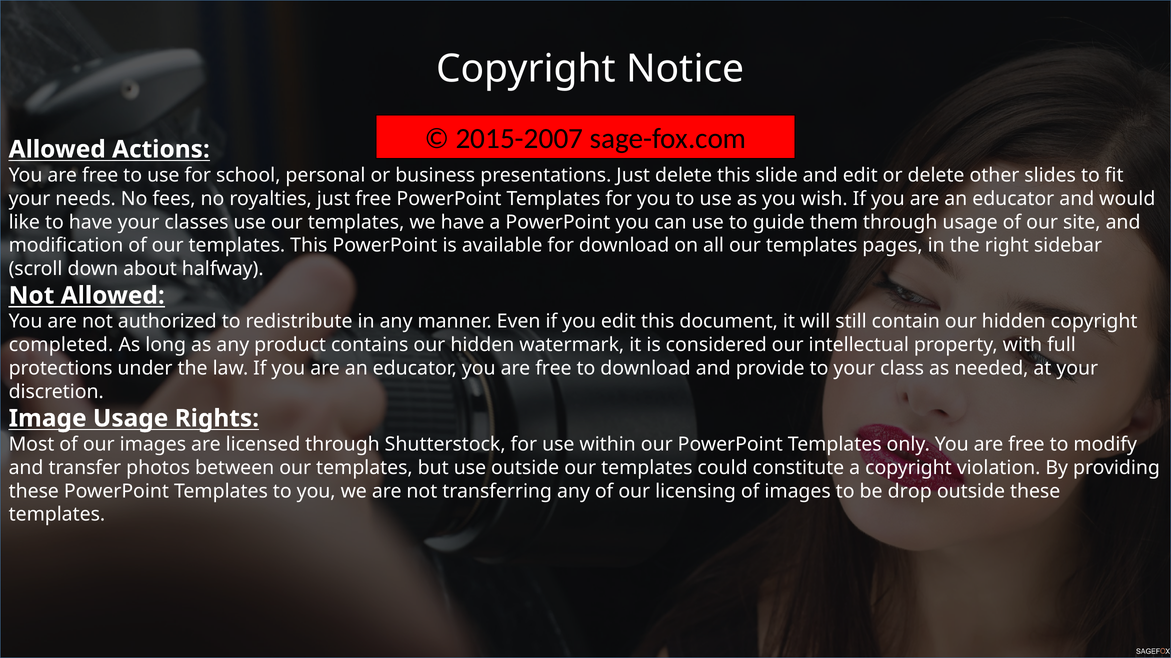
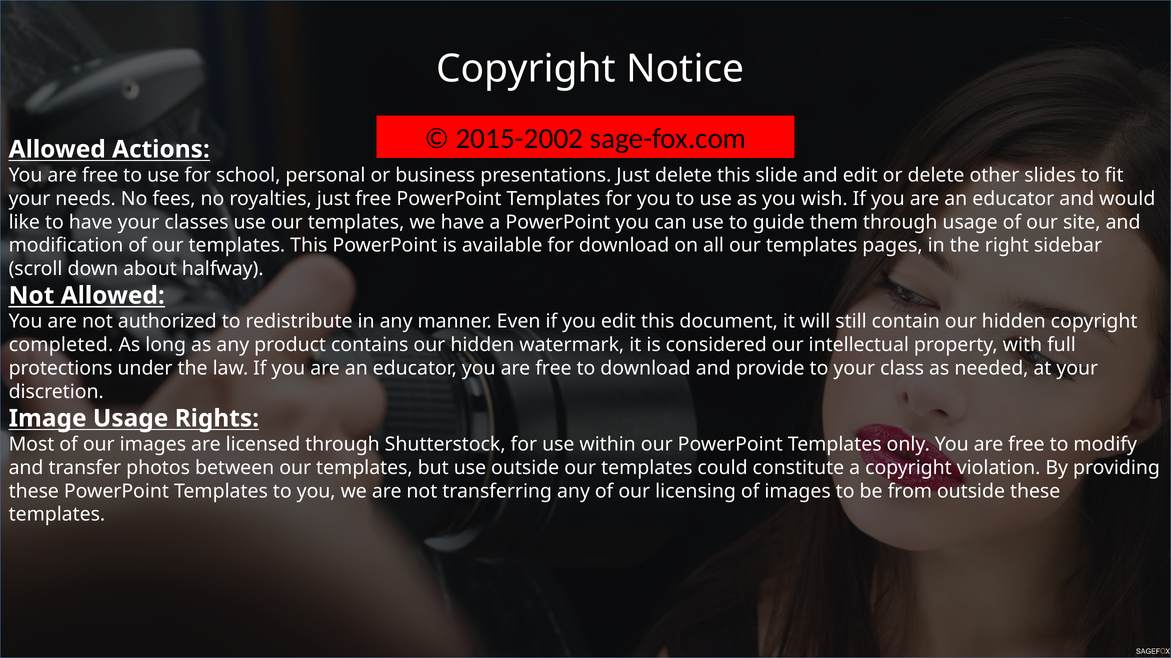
2015-2007: 2015-2007 -> 2015-2002
drop: drop -> from
